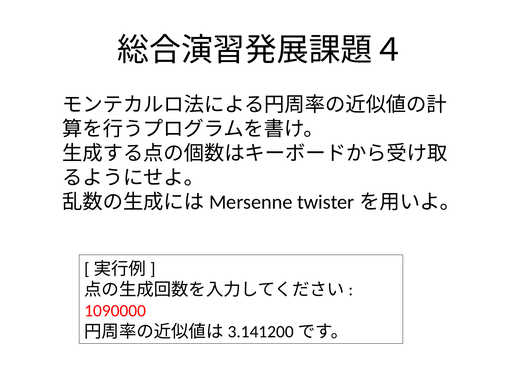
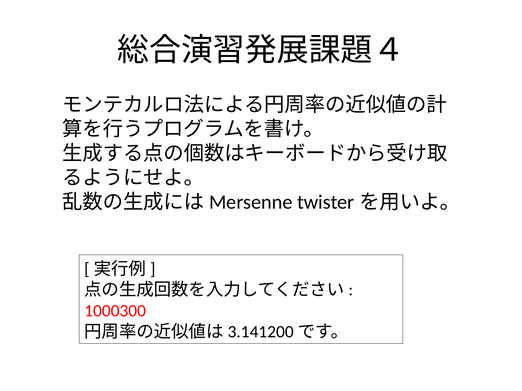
1090000: 1090000 -> 1000300
